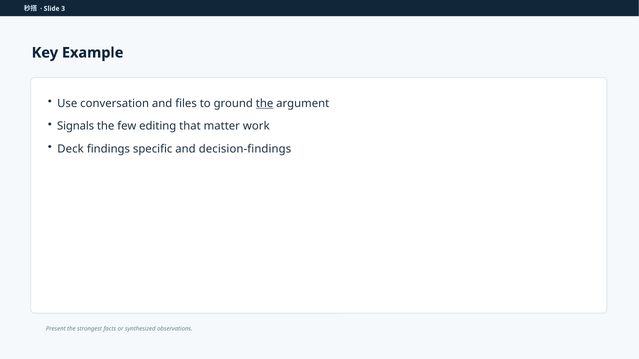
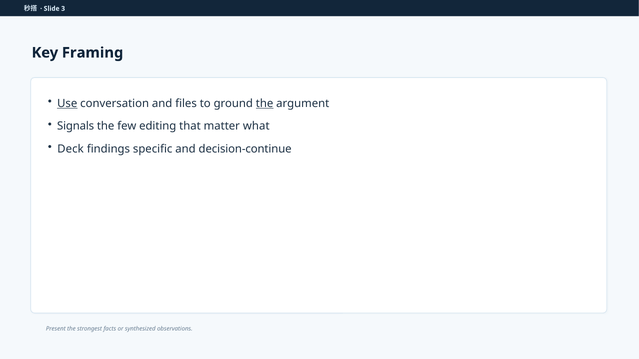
Example: Example -> Framing
Use underline: none -> present
work: work -> what
decision-findings: decision-findings -> decision-continue
